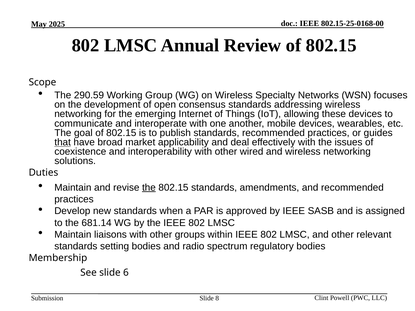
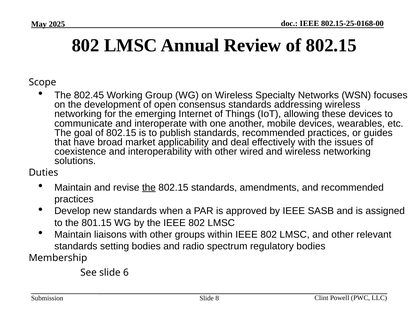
290.59: 290.59 -> 802.45
that underline: present -> none
681.14: 681.14 -> 801.15
